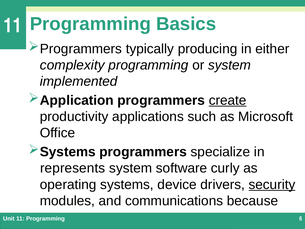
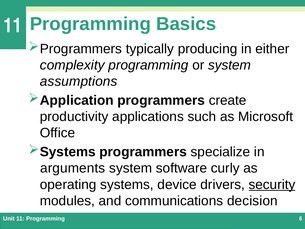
implemented: implemented -> assumptions
create underline: present -> none
represents: represents -> arguments
because: because -> decision
